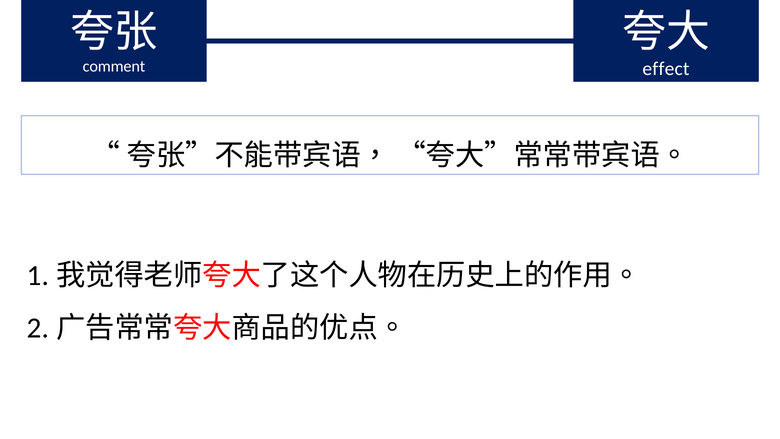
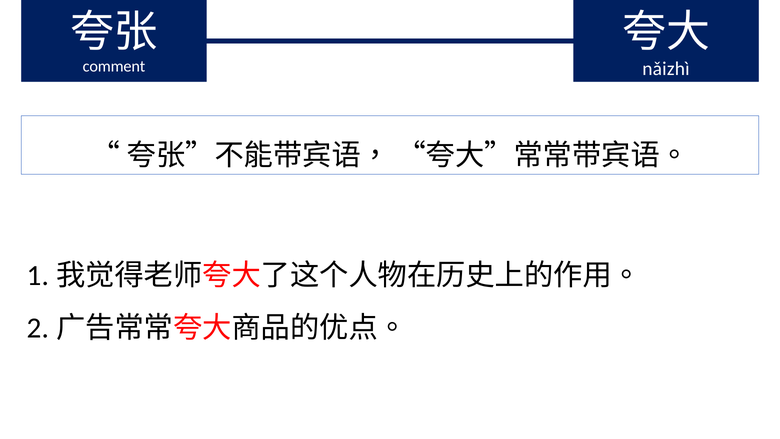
effect: effect -> nǎizhì
